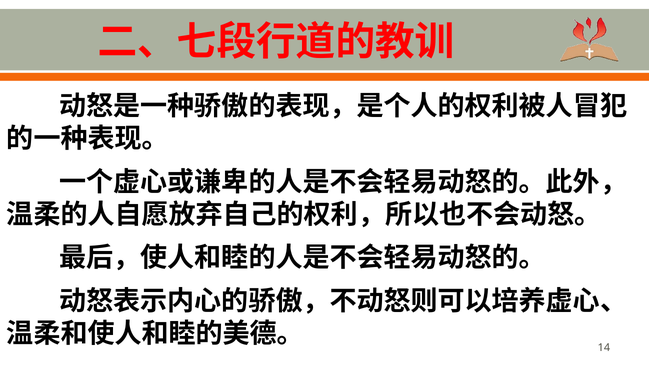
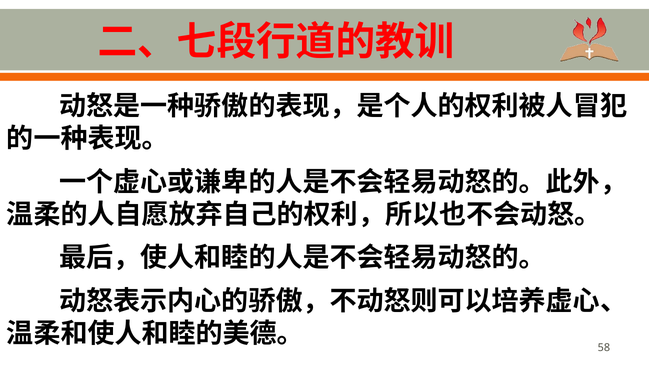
14: 14 -> 58
